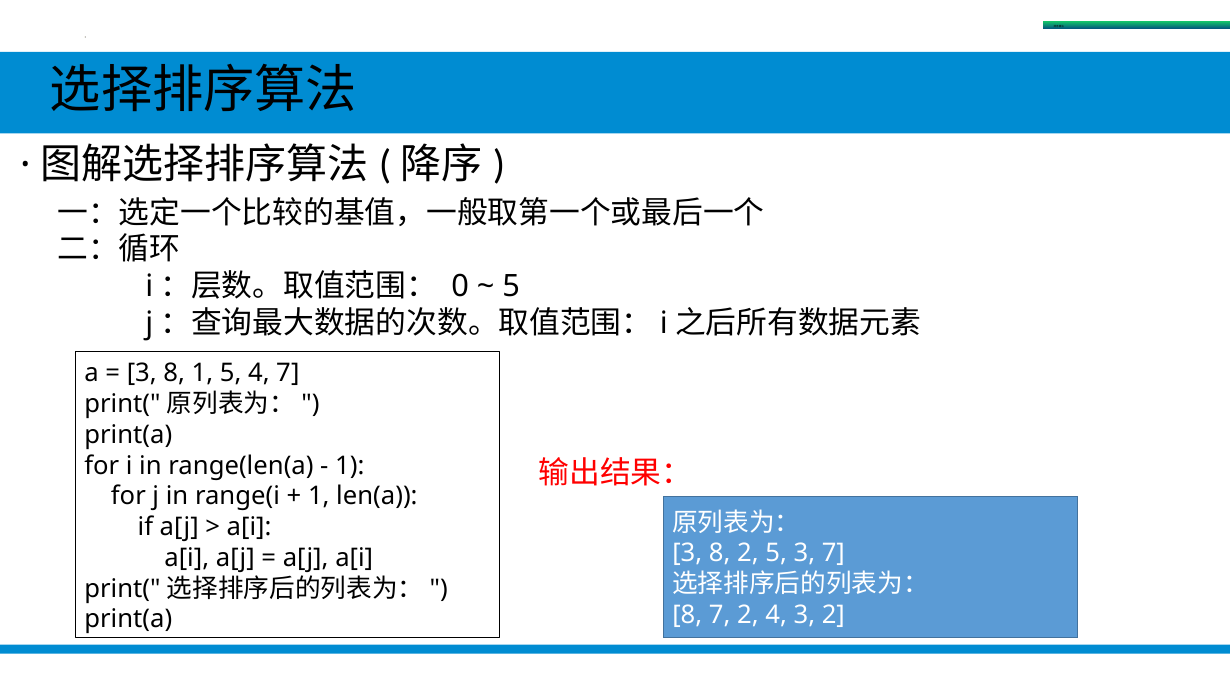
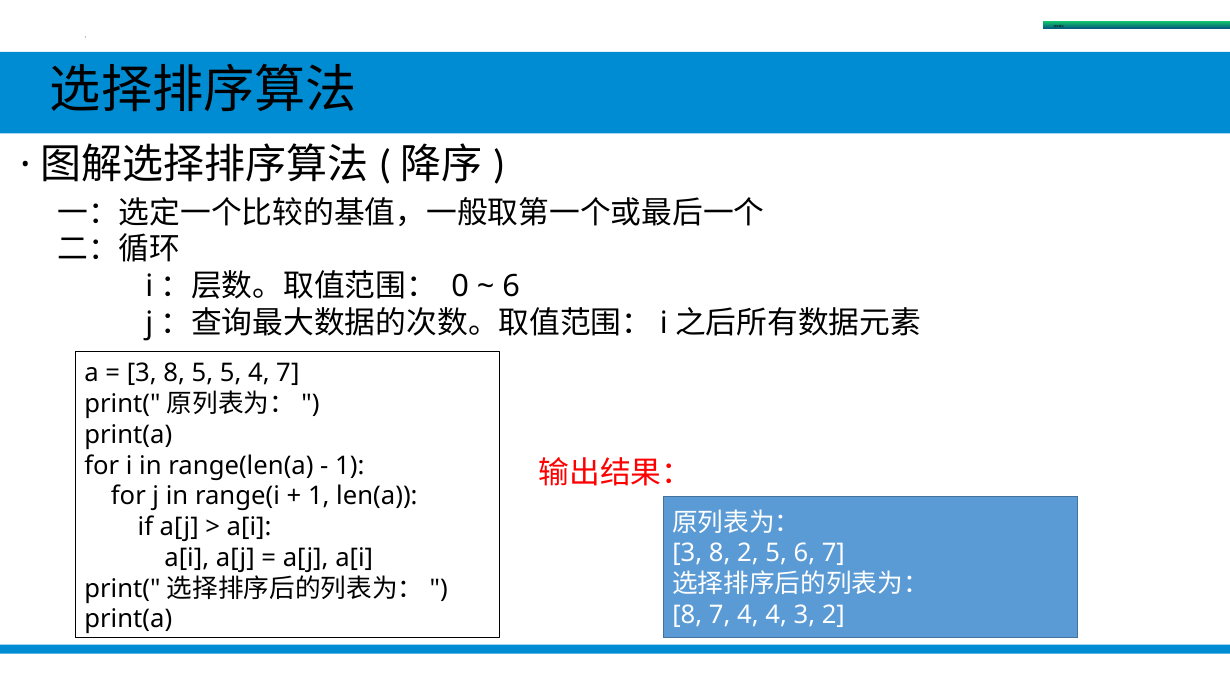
5 at (511, 287): 5 -> 6
8 1: 1 -> 5
5 3: 3 -> 6
7 2: 2 -> 4
